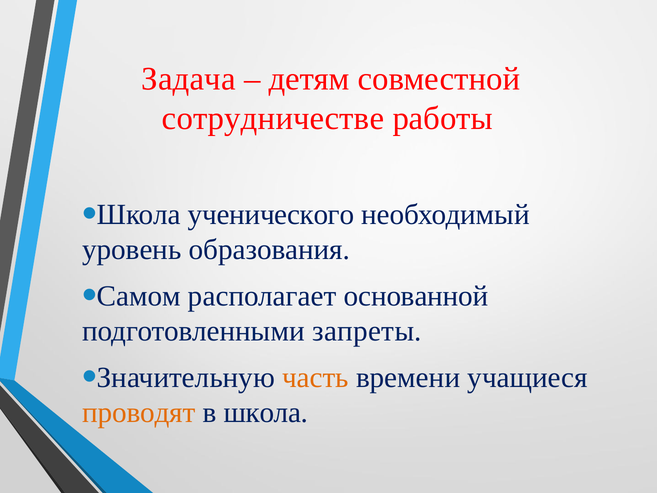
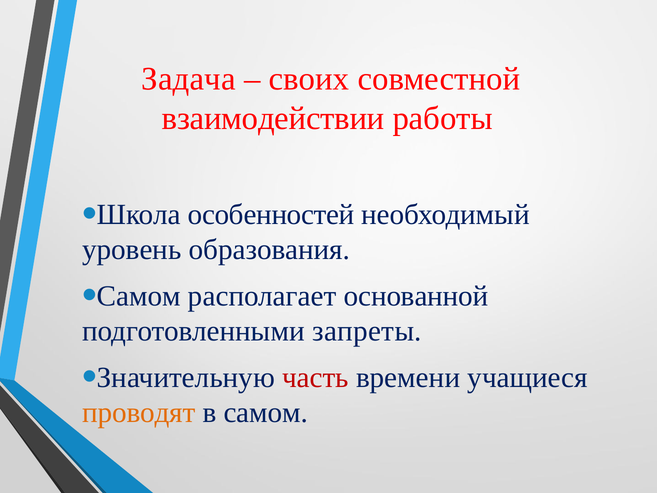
детям: детям -> своих
сотрудничестве: сотрудничестве -> взаимодействии
ученического: ученического -> особенностей
часть colour: orange -> red
в школа: школа -> самом
